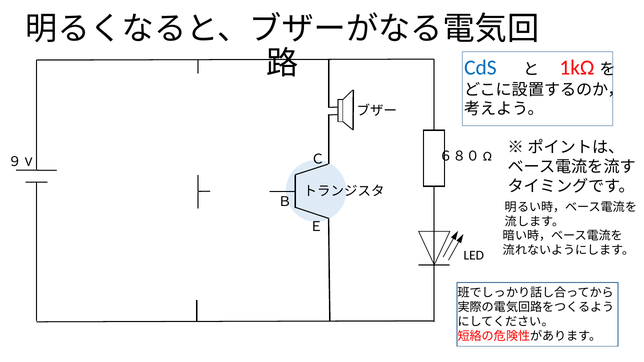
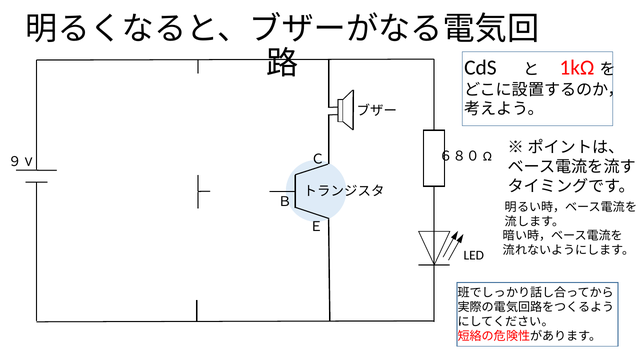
CdS colour: blue -> black
